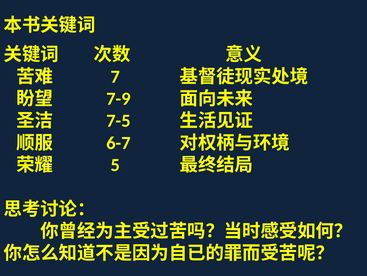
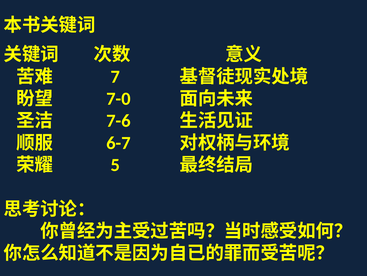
7-9: 7-9 -> 7-0
7-5: 7-5 -> 7-6
